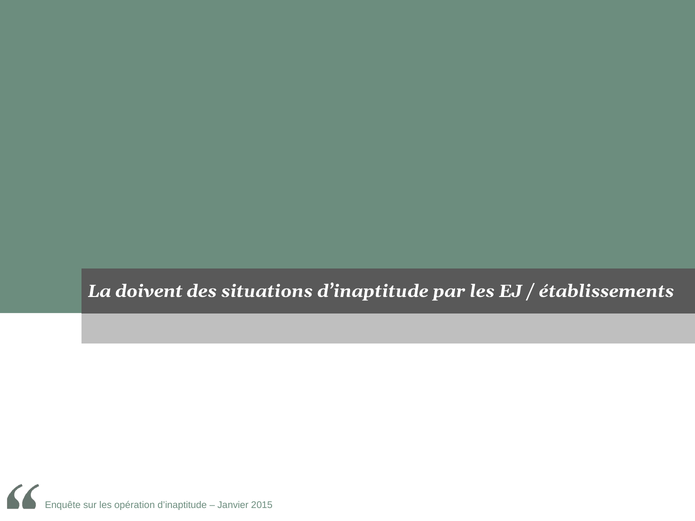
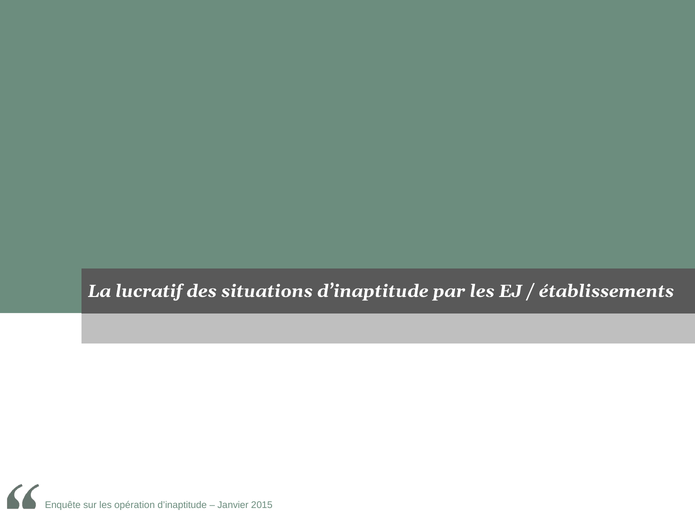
doivent: doivent -> lucratif
